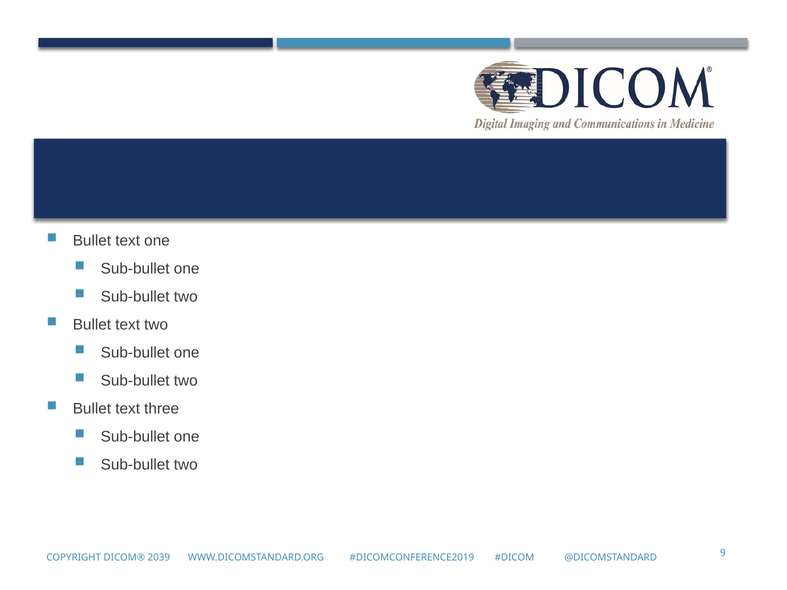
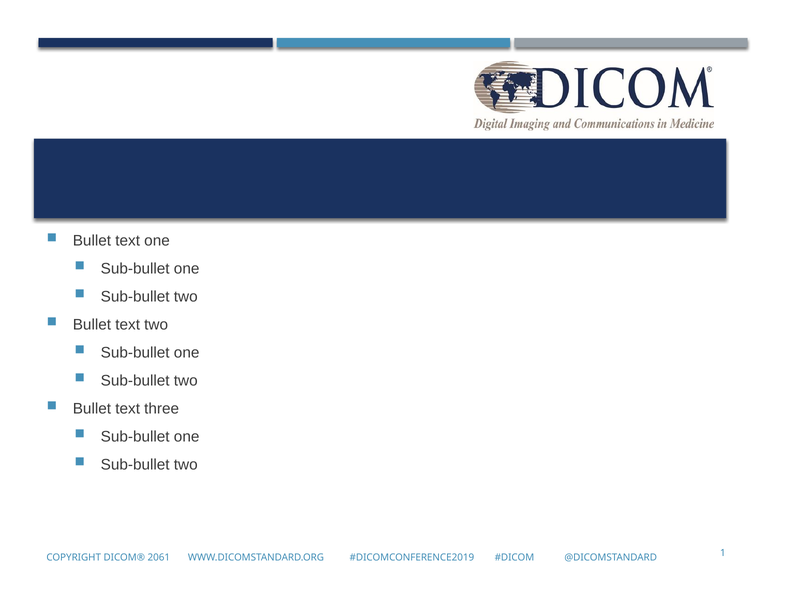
2039: 2039 -> 2061
9: 9 -> 1
